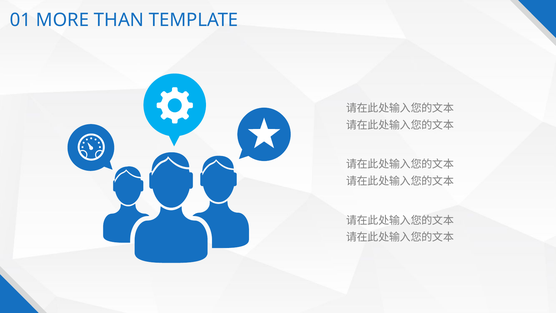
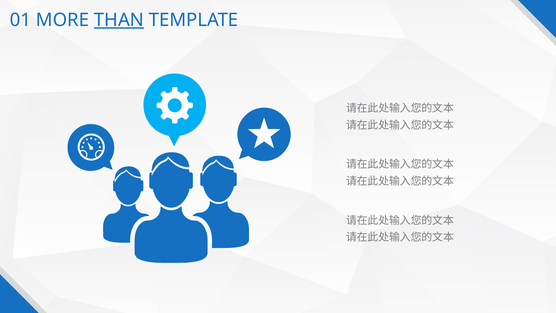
THAN underline: none -> present
